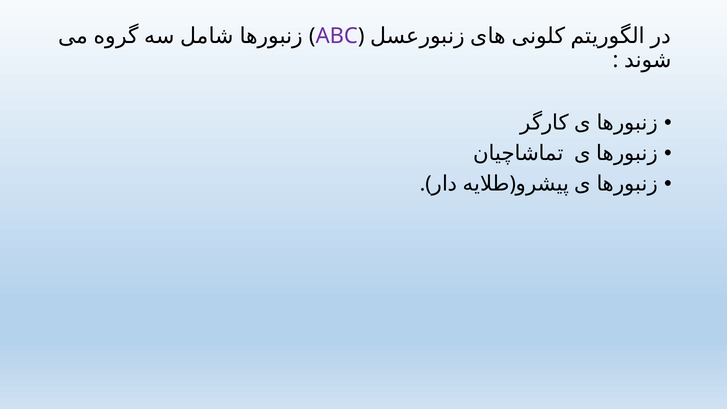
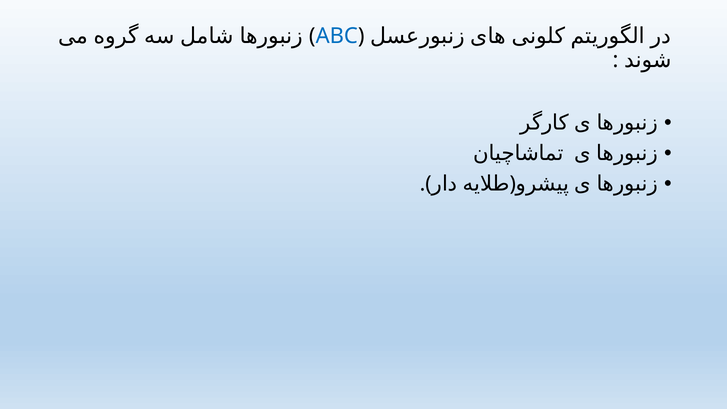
ABC colour: purple -> blue
